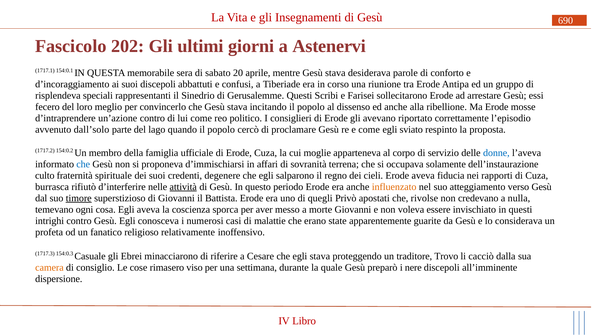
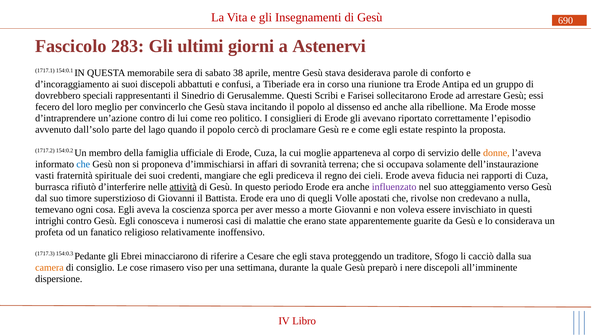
202: 202 -> 283
20: 20 -> 38
risplendeva: risplendeva -> dovrebbero
sviato: sviato -> estate
donne colour: blue -> orange
culto: culto -> vasti
degenere: degenere -> mangiare
salparono: salparono -> prediceva
influenzato colour: orange -> purple
timore underline: present -> none
Privò: Privò -> Volle
Casuale: Casuale -> Pedante
Trovo: Trovo -> Sfogo
